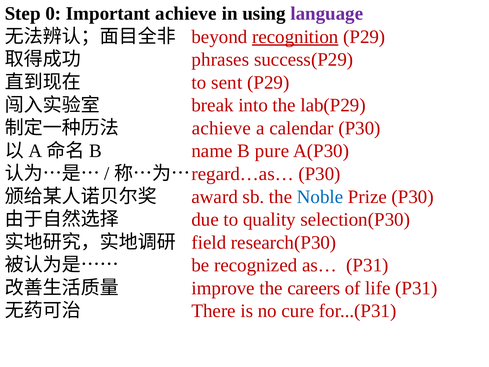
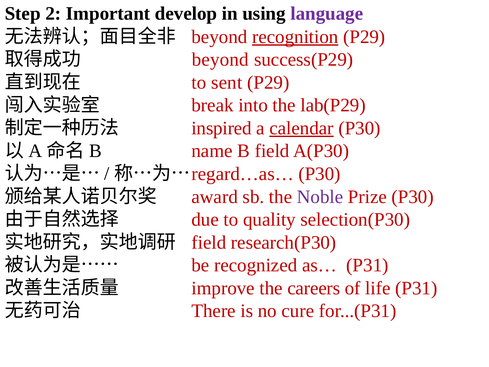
0: 0 -> 2
Important achieve: achieve -> develop
phrases at (220, 60): phrases -> beyond
achieve at (221, 128): achieve -> inspired
calendar underline: none -> present
B pure: pure -> field
Noble colour: blue -> purple
